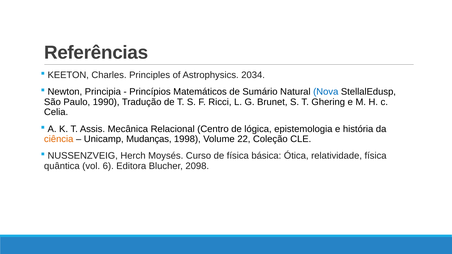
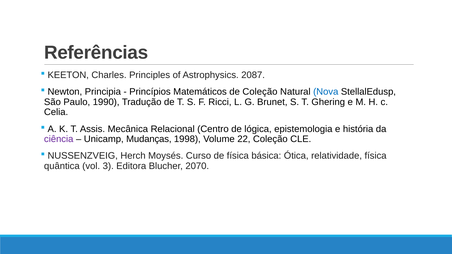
2034: 2034 -> 2087
de Sumário: Sumário -> Coleção
ciência colour: orange -> purple
6: 6 -> 3
2098: 2098 -> 2070
